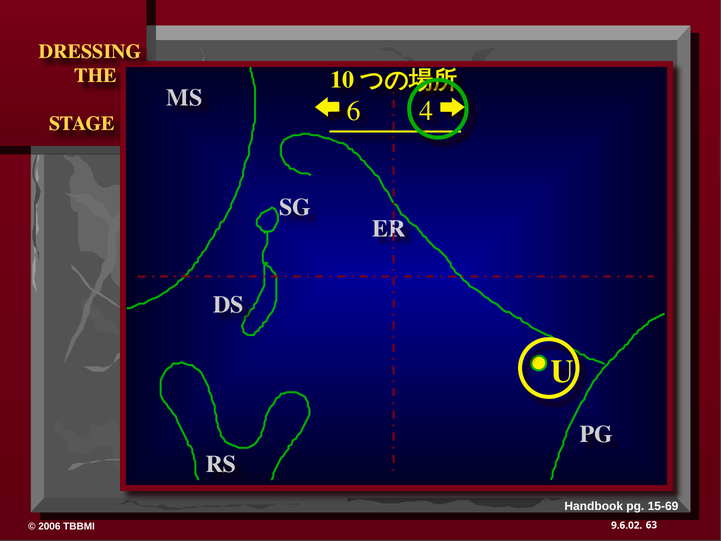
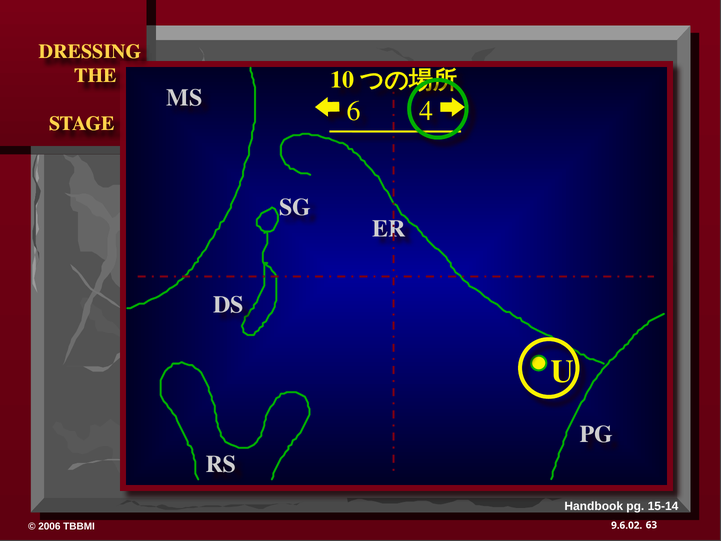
15-69: 15-69 -> 15-14
